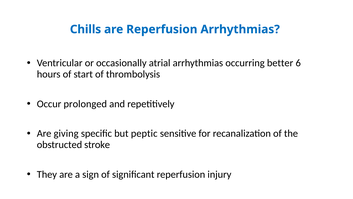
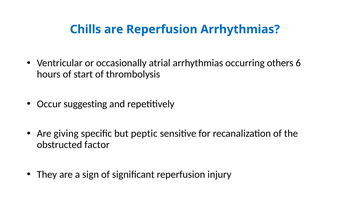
better: better -> others
prolonged: prolonged -> suggesting
stroke: stroke -> factor
